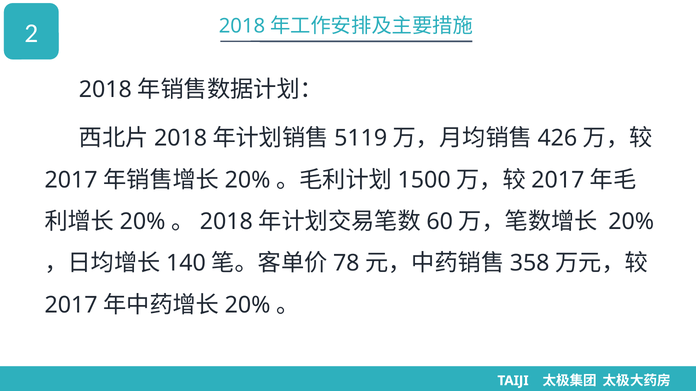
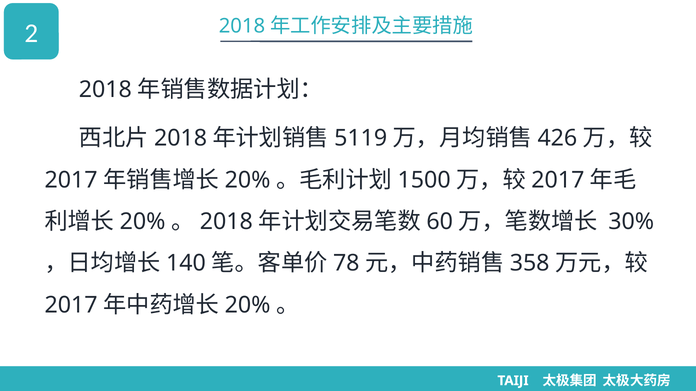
20% at (631, 222): 20% -> 30%
